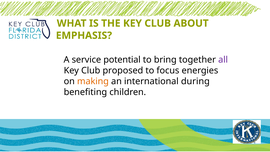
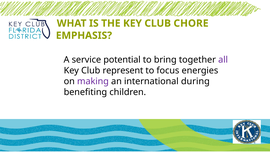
ABOUT: ABOUT -> CHORE
proposed: proposed -> represent
making colour: orange -> purple
